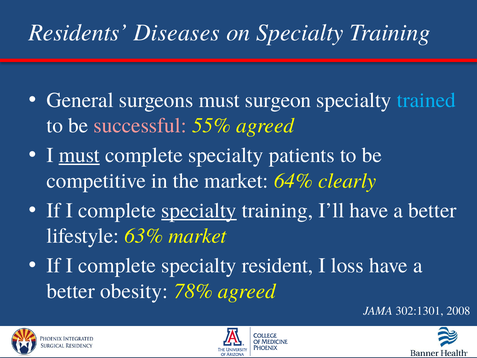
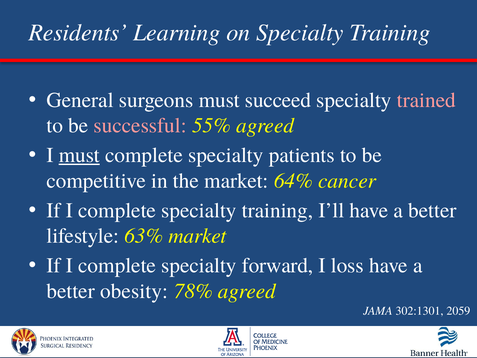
Diseases: Diseases -> Learning
surgeon: surgeon -> succeed
trained colour: light blue -> pink
clearly: clearly -> cancer
specialty at (199, 210) underline: present -> none
resident: resident -> forward
2008: 2008 -> 2059
